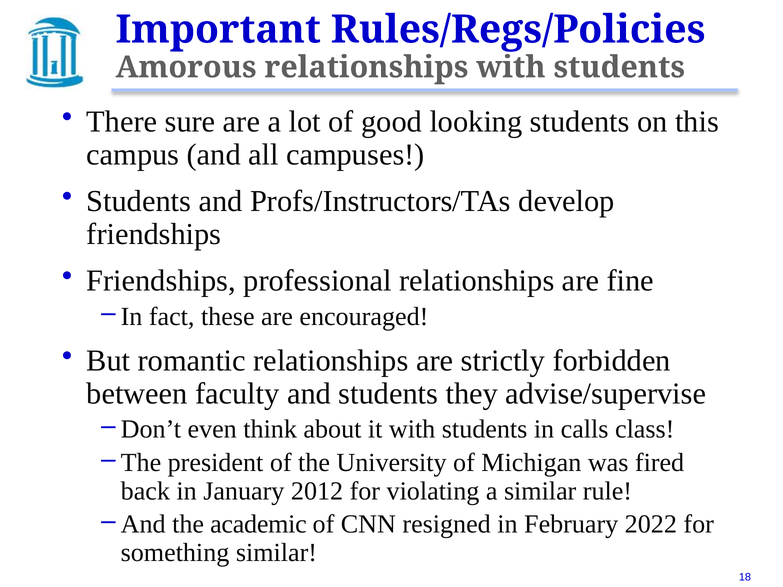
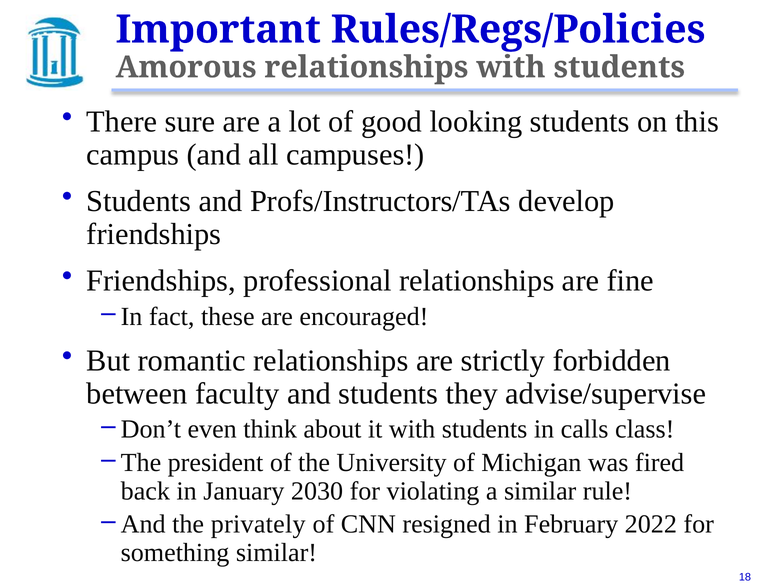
2012: 2012 -> 2030
academic: academic -> privately
